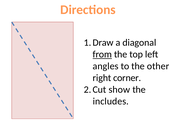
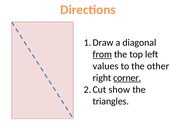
angles: angles -> values
corner underline: none -> present
includes: includes -> triangles
